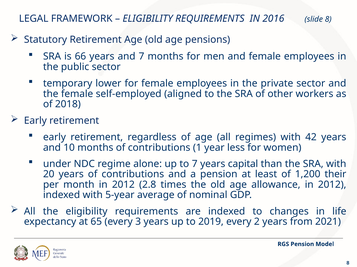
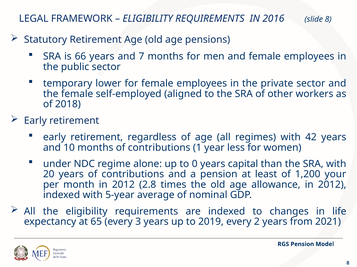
to 7: 7 -> 0
their: their -> your
